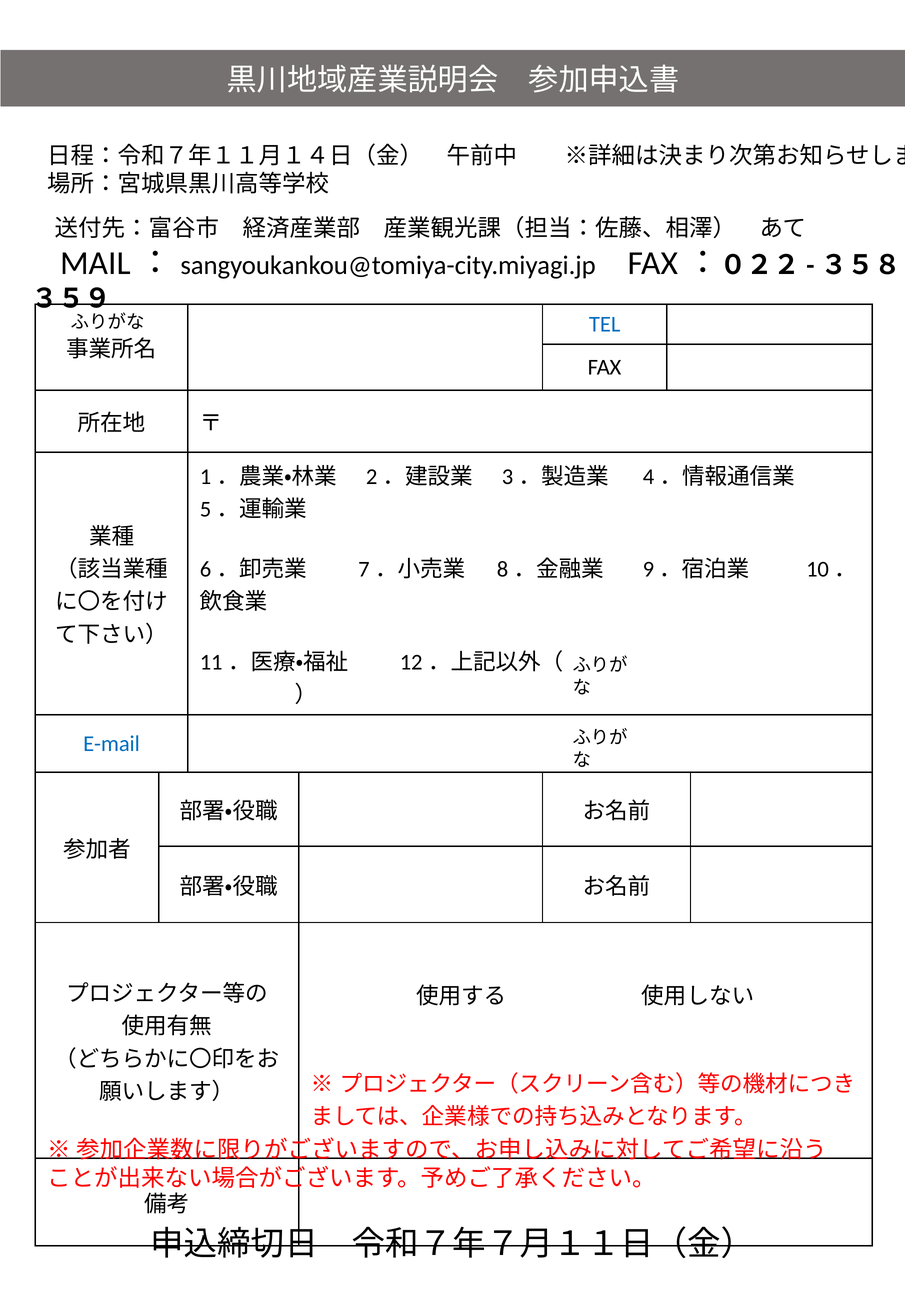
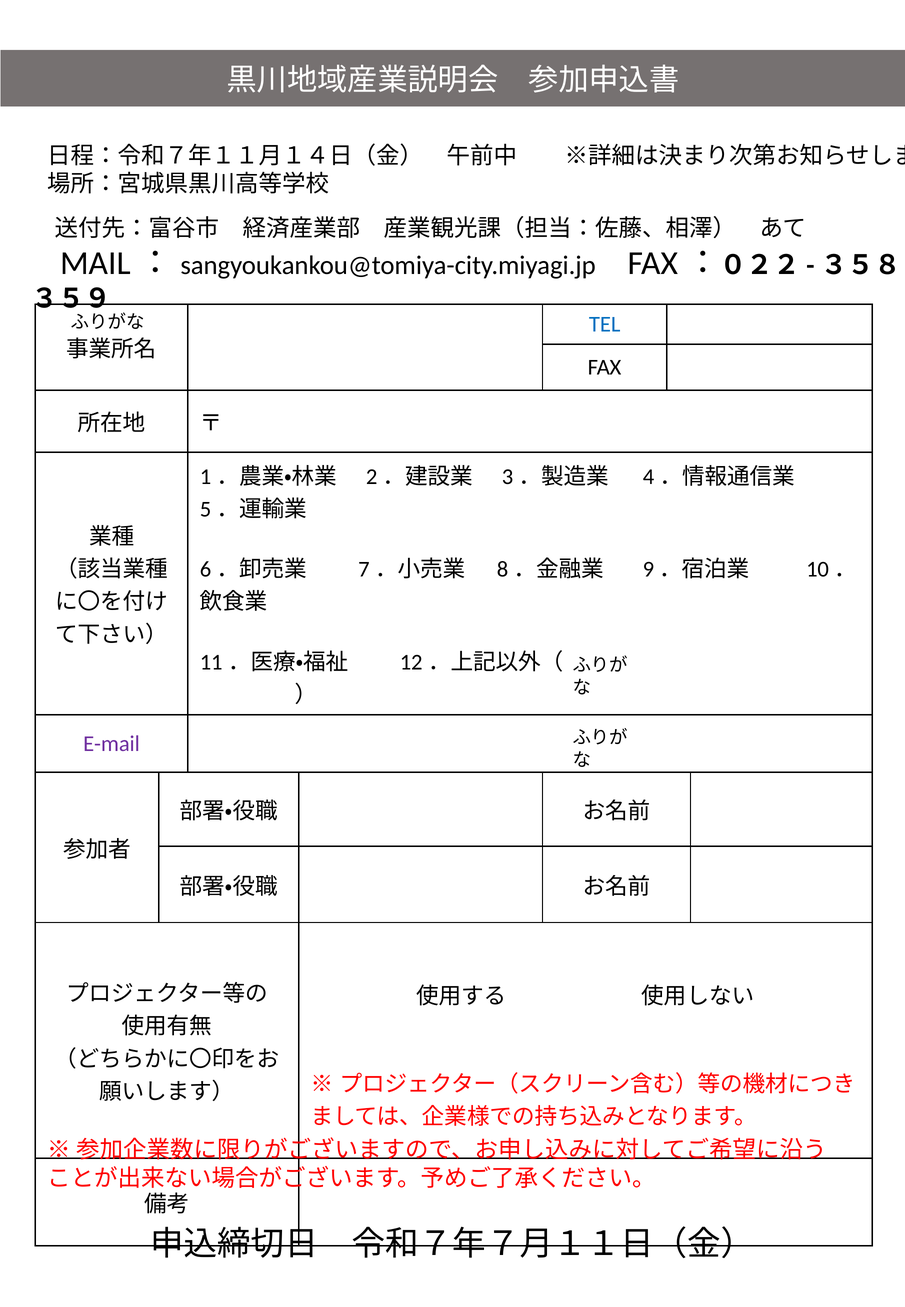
E-mail colour: blue -> purple
